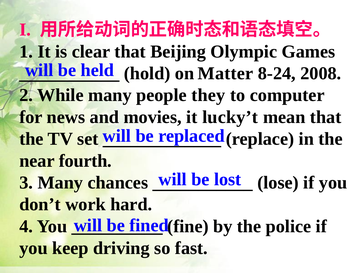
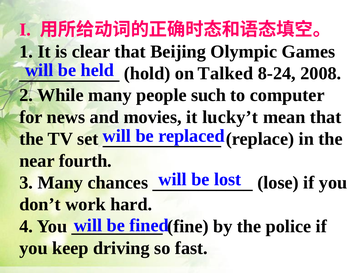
Matter: Matter -> Talked
they: they -> such
